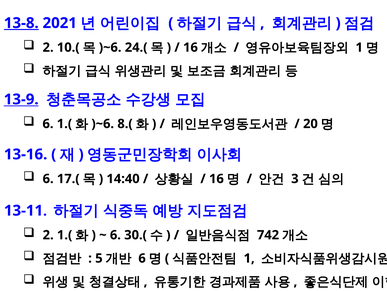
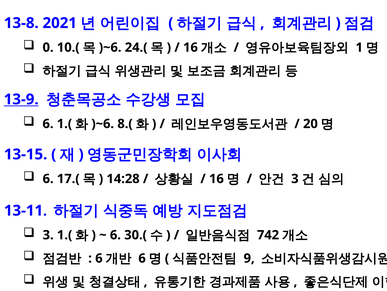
13-8 underline: present -> none
2 at (48, 47): 2 -> 0
13-16: 13-16 -> 13-15
14:40: 14:40 -> 14:28
2 at (48, 234): 2 -> 3
5 at (99, 258): 5 -> 6
1 at (249, 258): 1 -> 9
